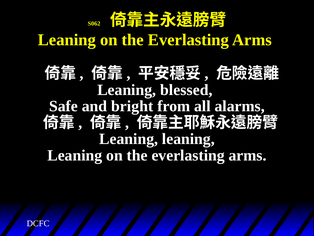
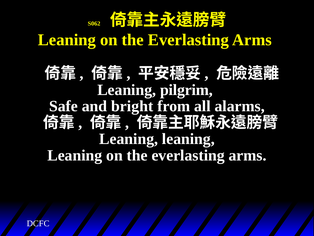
blessed: blessed -> pilgrim
